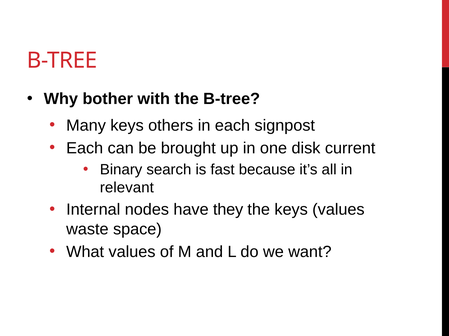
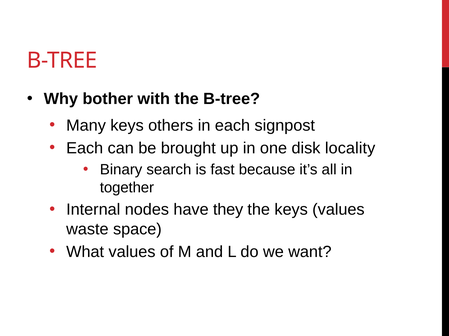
current: current -> locality
relevant: relevant -> together
